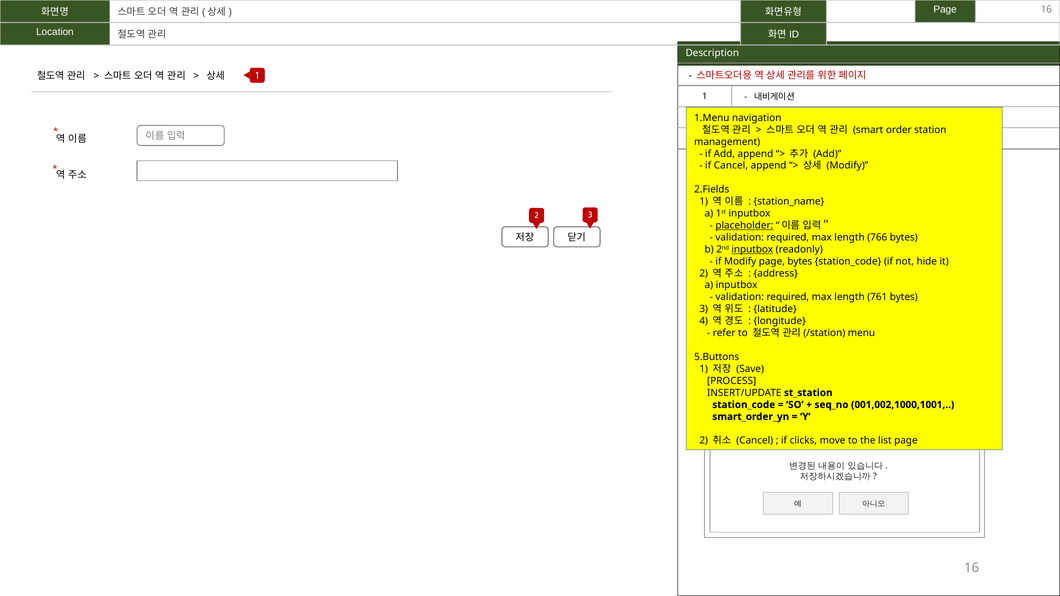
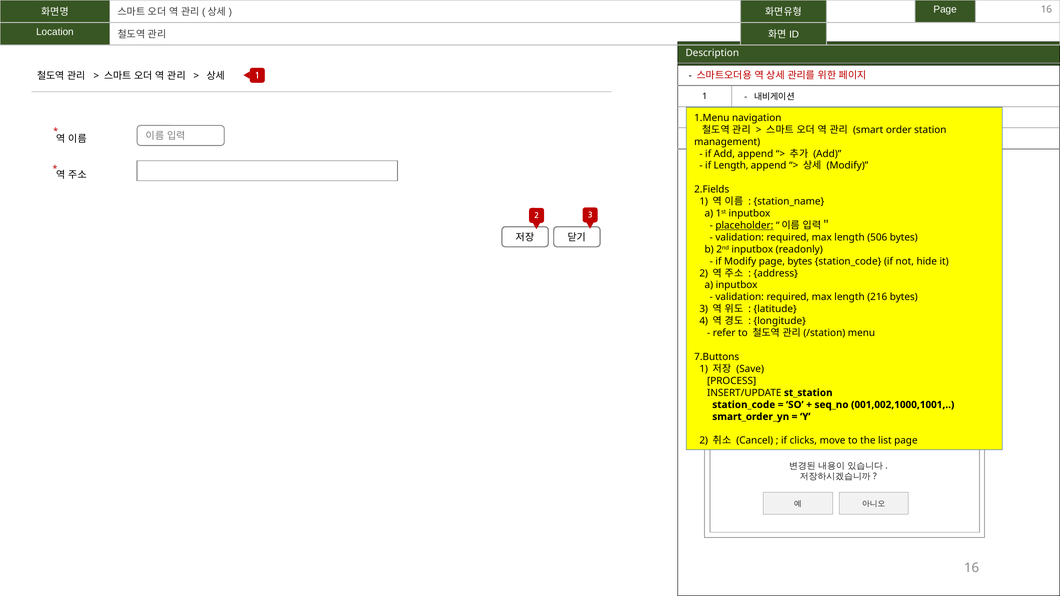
if Cancel: Cancel -> Length
766: 766 -> 506
inputbox at (752, 249) underline: present -> none
761: 761 -> 216
5.Buttons: 5.Buttons -> 7.Buttons
